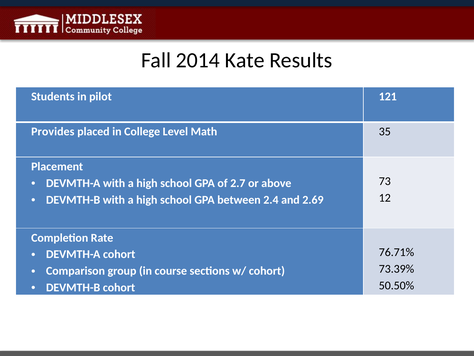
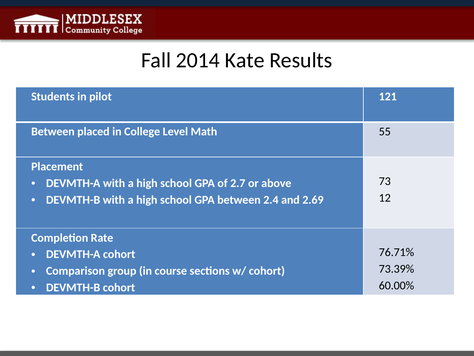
Provides at (53, 131): Provides -> Between
35: 35 -> 55
50.50%: 50.50% -> 60.00%
